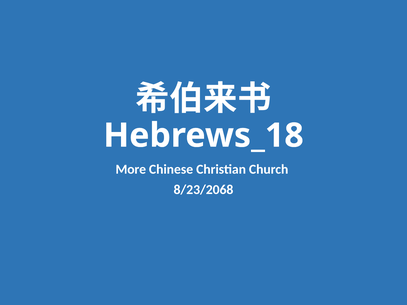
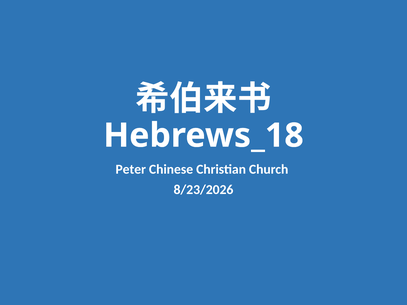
More: More -> Peter
8/23/2068: 8/23/2068 -> 8/23/2026
